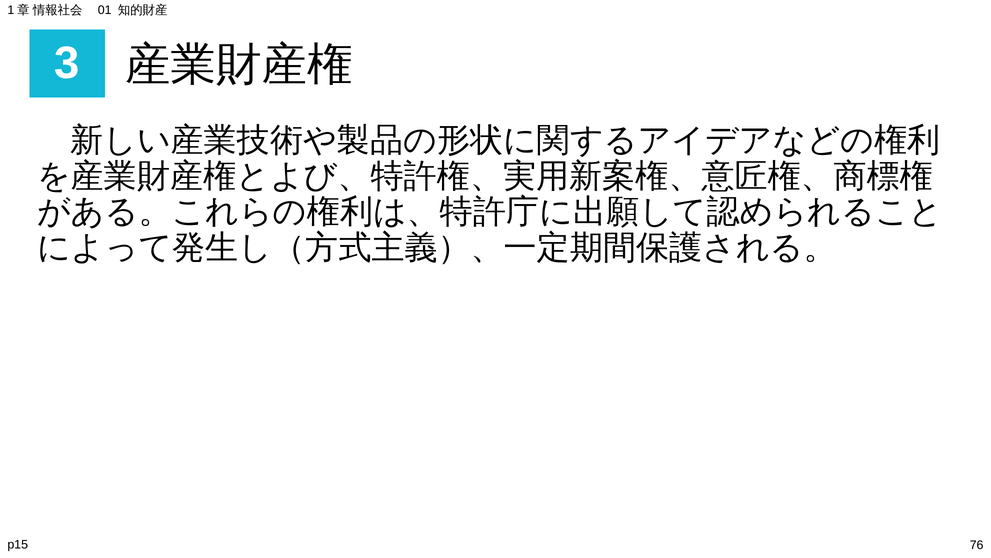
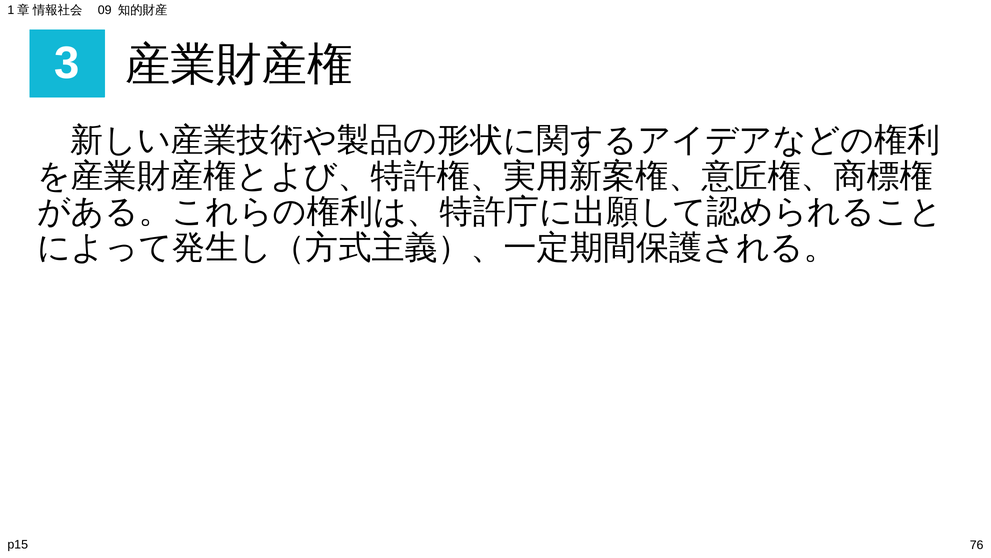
01: 01 -> 09
